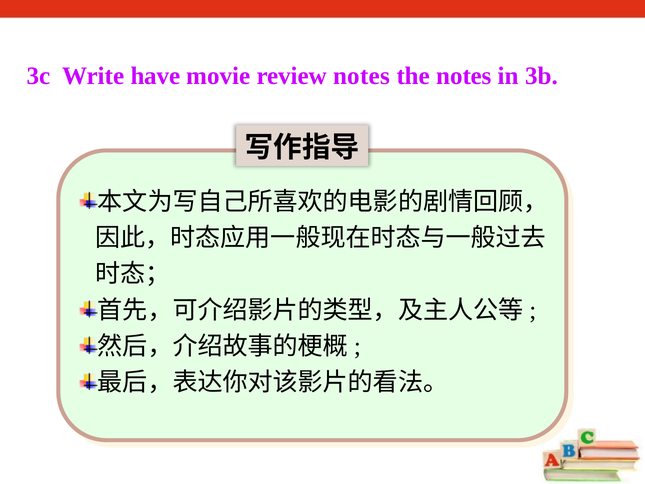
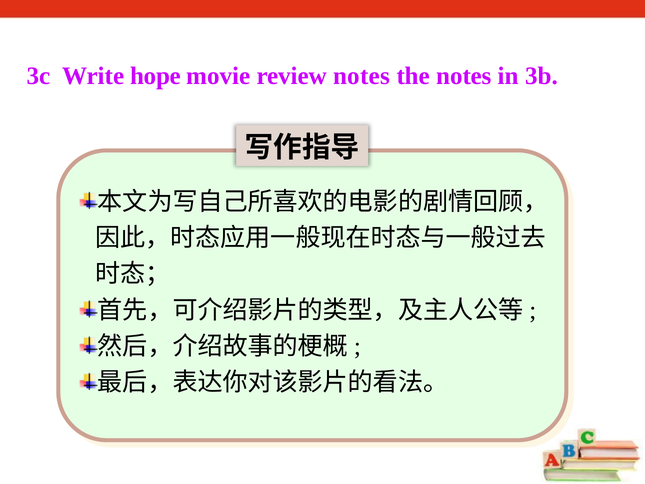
have: have -> hope
